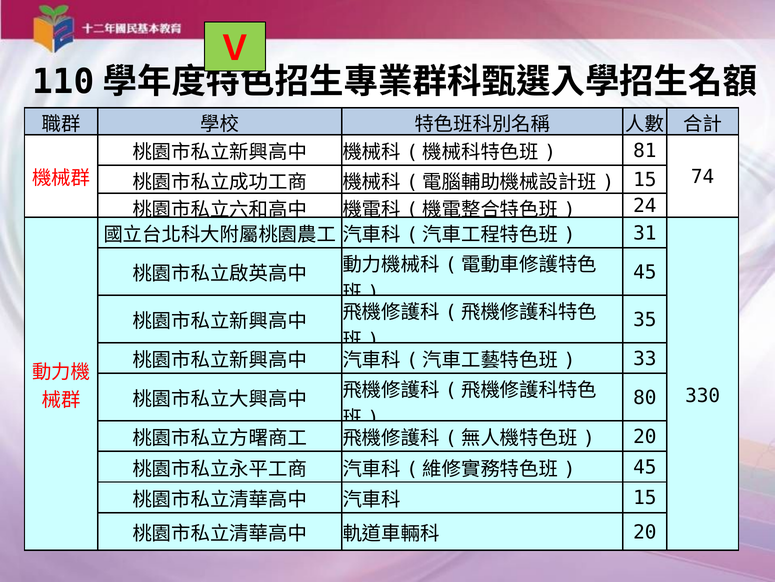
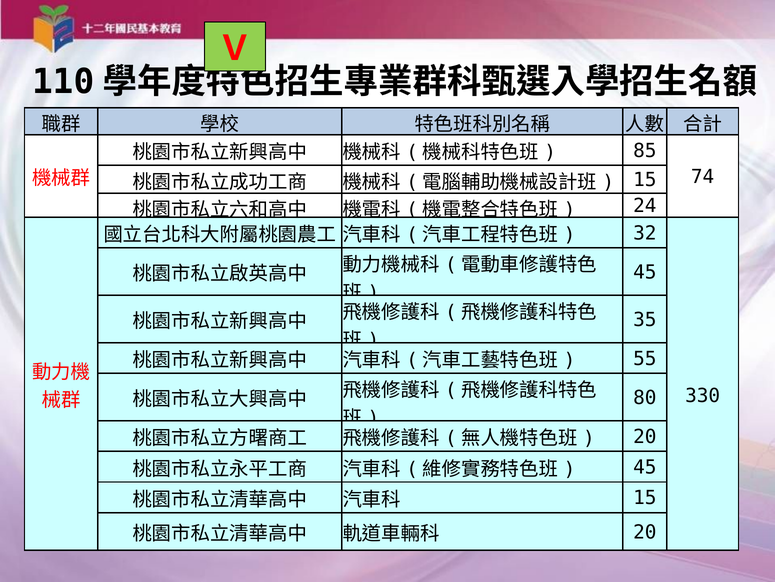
81: 81 -> 85
31: 31 -> 32
33: 33 -> 55
